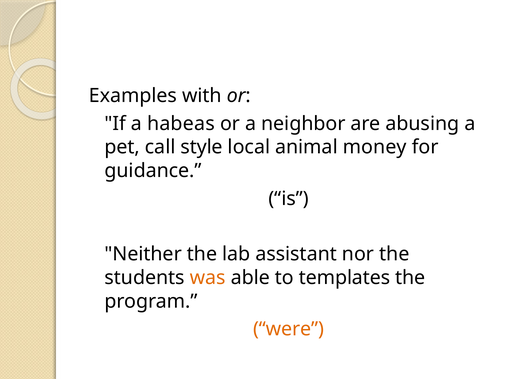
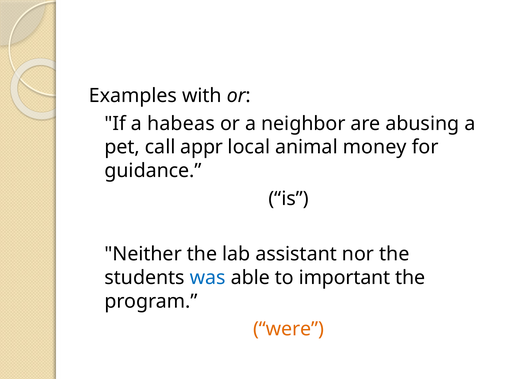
style: style -> appr
was colour: orange -> blue
templates: templates -> important
